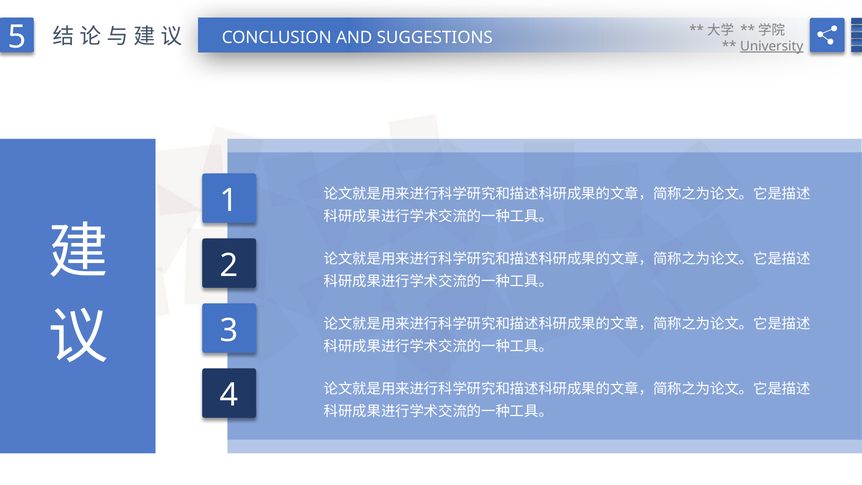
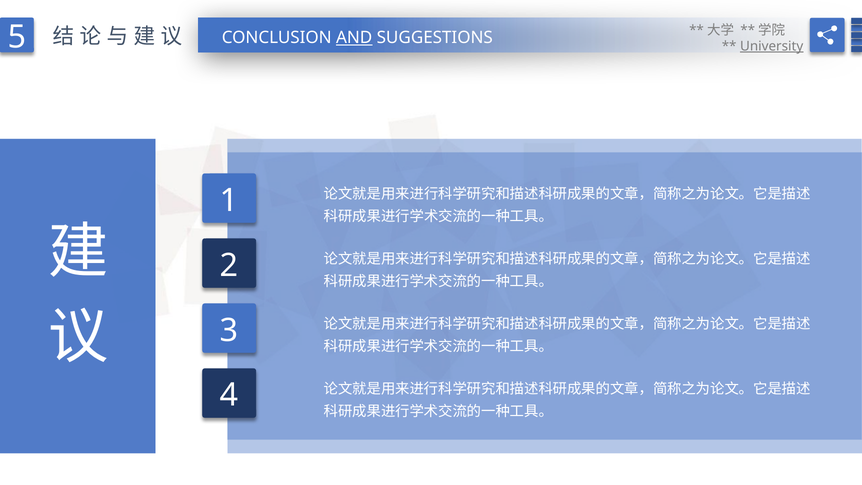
AND underline: none -> present
